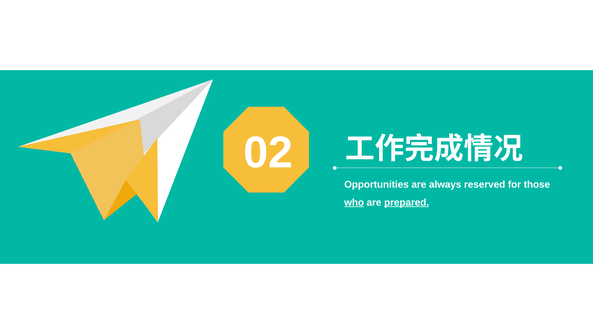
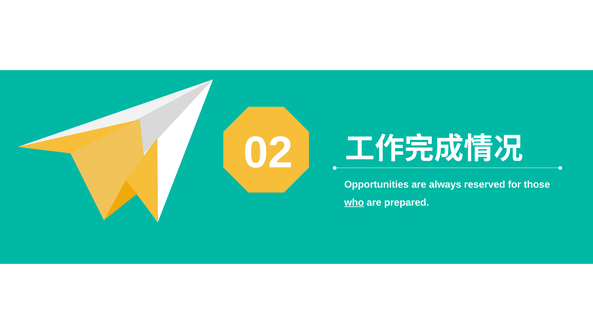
prepared underline: present -> none
